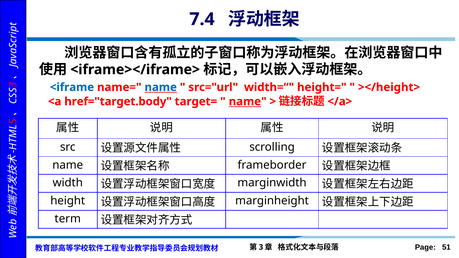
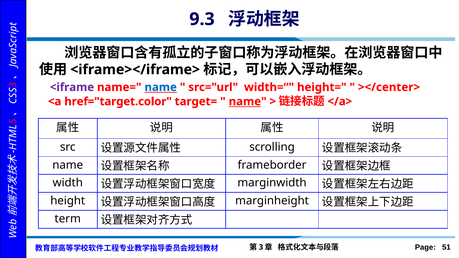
7.4: 7.4 -> 9.3
<iframe colour: blue -> purple
></height>: ></height> -> ></center>
href="target.body: href="target.body -> href="target.color
